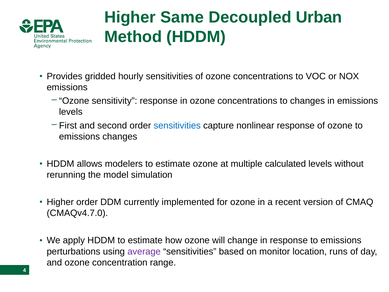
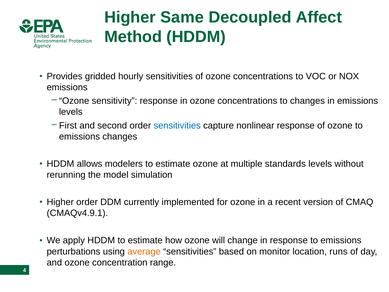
Urban: Urban -> Affect
calculated: calculated -> standards
CMAQv4.7.0: CMAQv4.7.0 -> CMAQv4.9.1
average colour: purple -> orange
